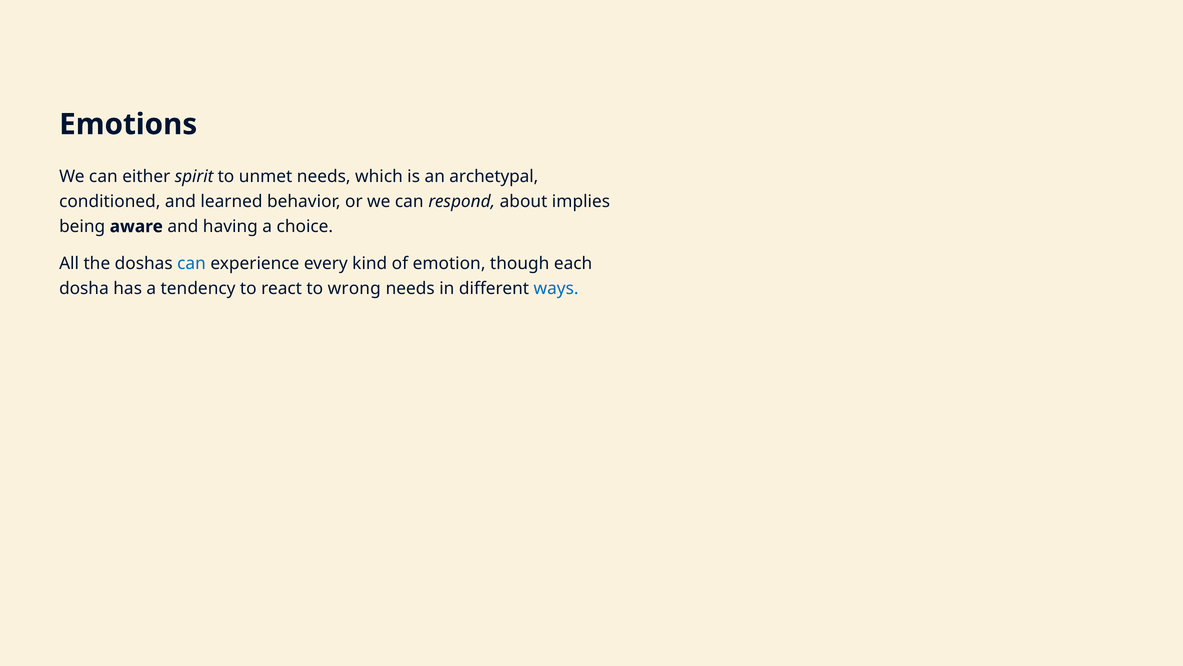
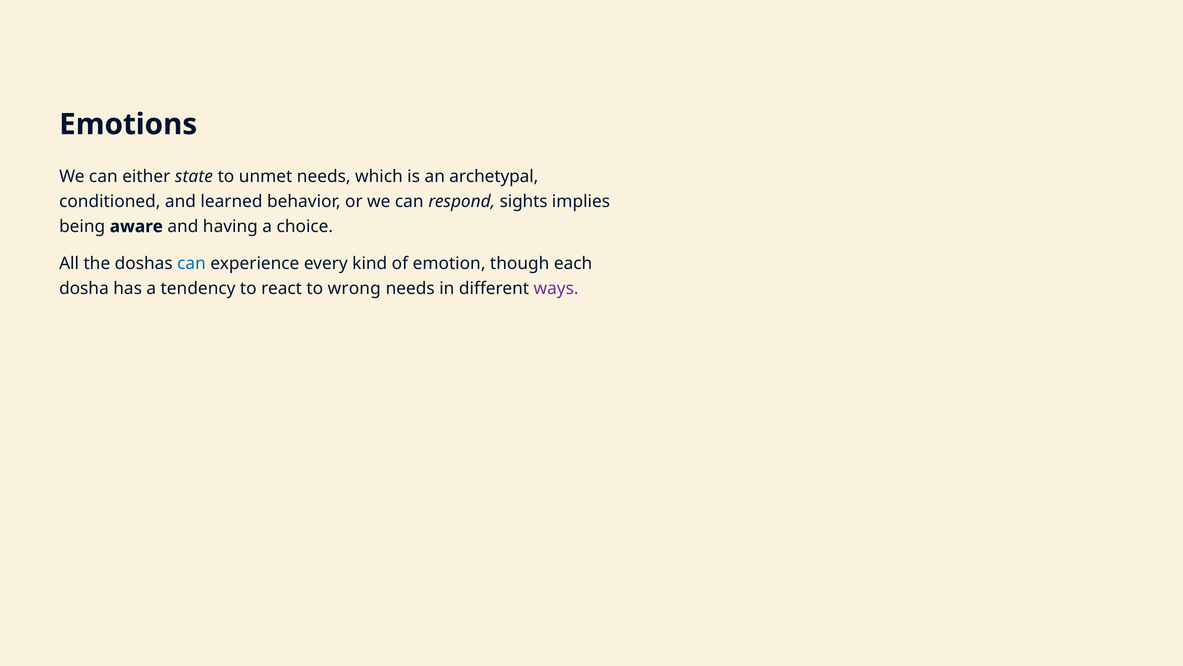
spirit: spirit -> state
about: about -> sights
ways colour: blue -> purple
